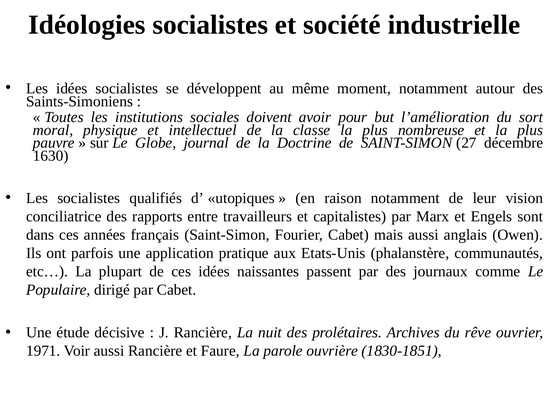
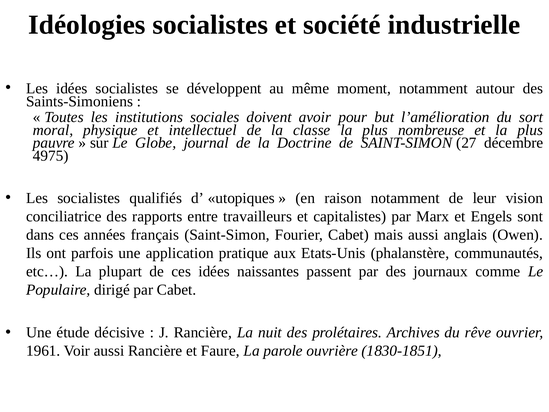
1630: 1630 -> 4975
1971: 1971 -> 1961
